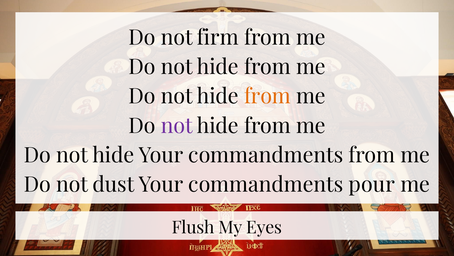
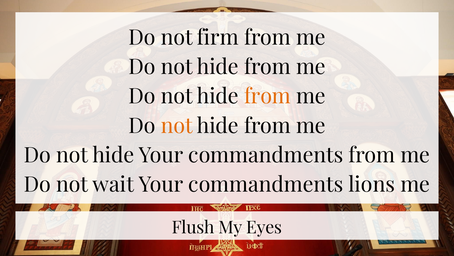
not at (177, 126) colour: purple -> orange
dust: dust -> wait
pour: pour -> lions
